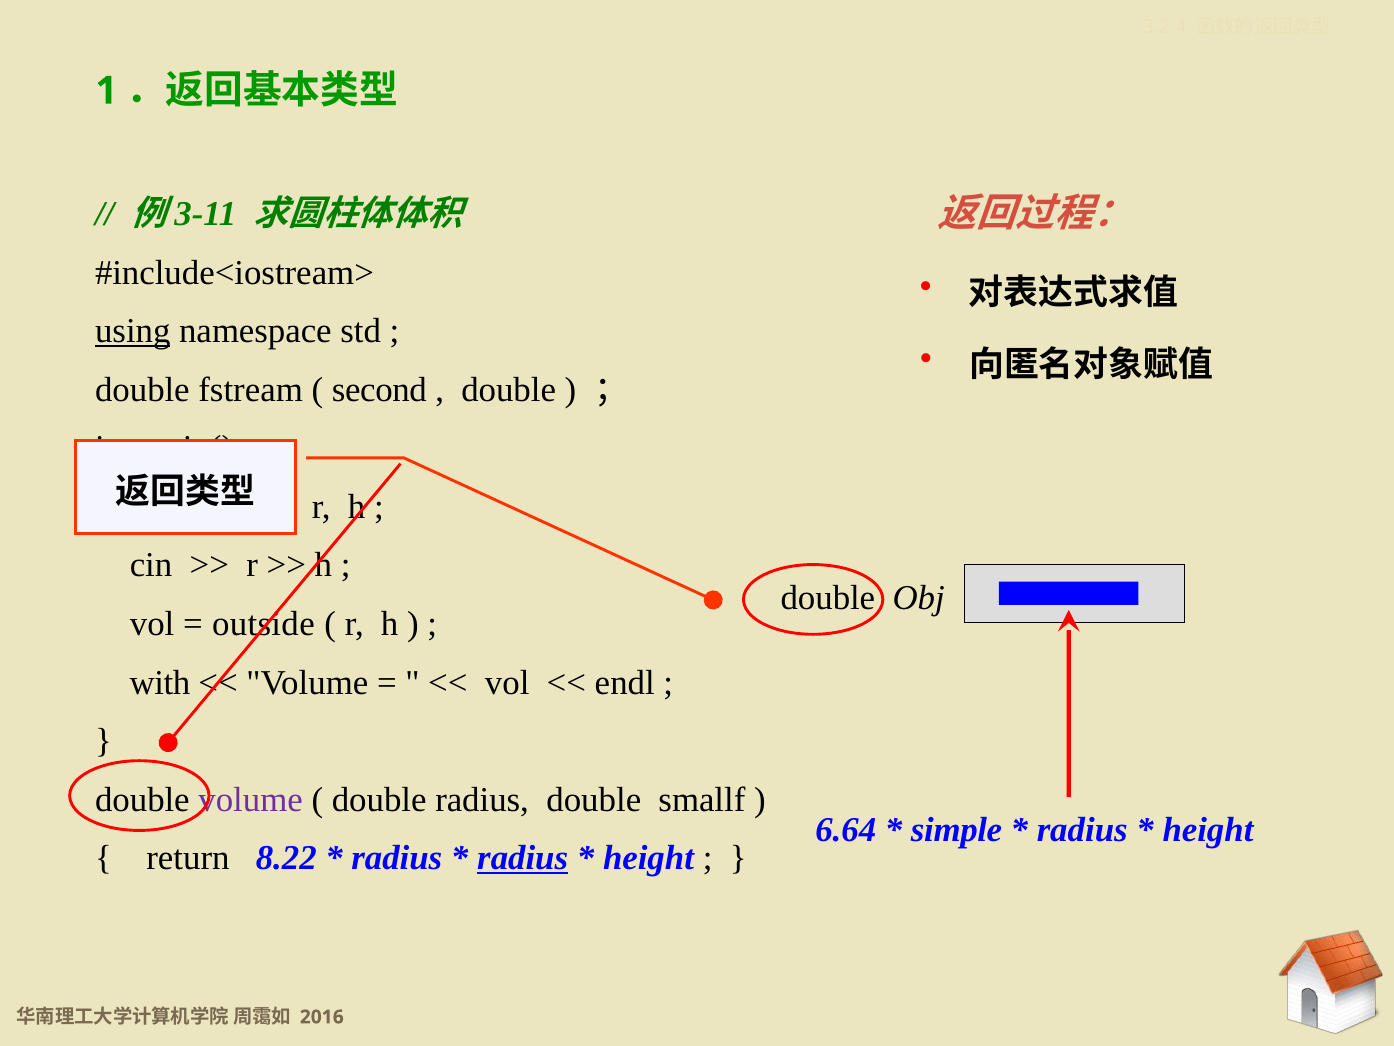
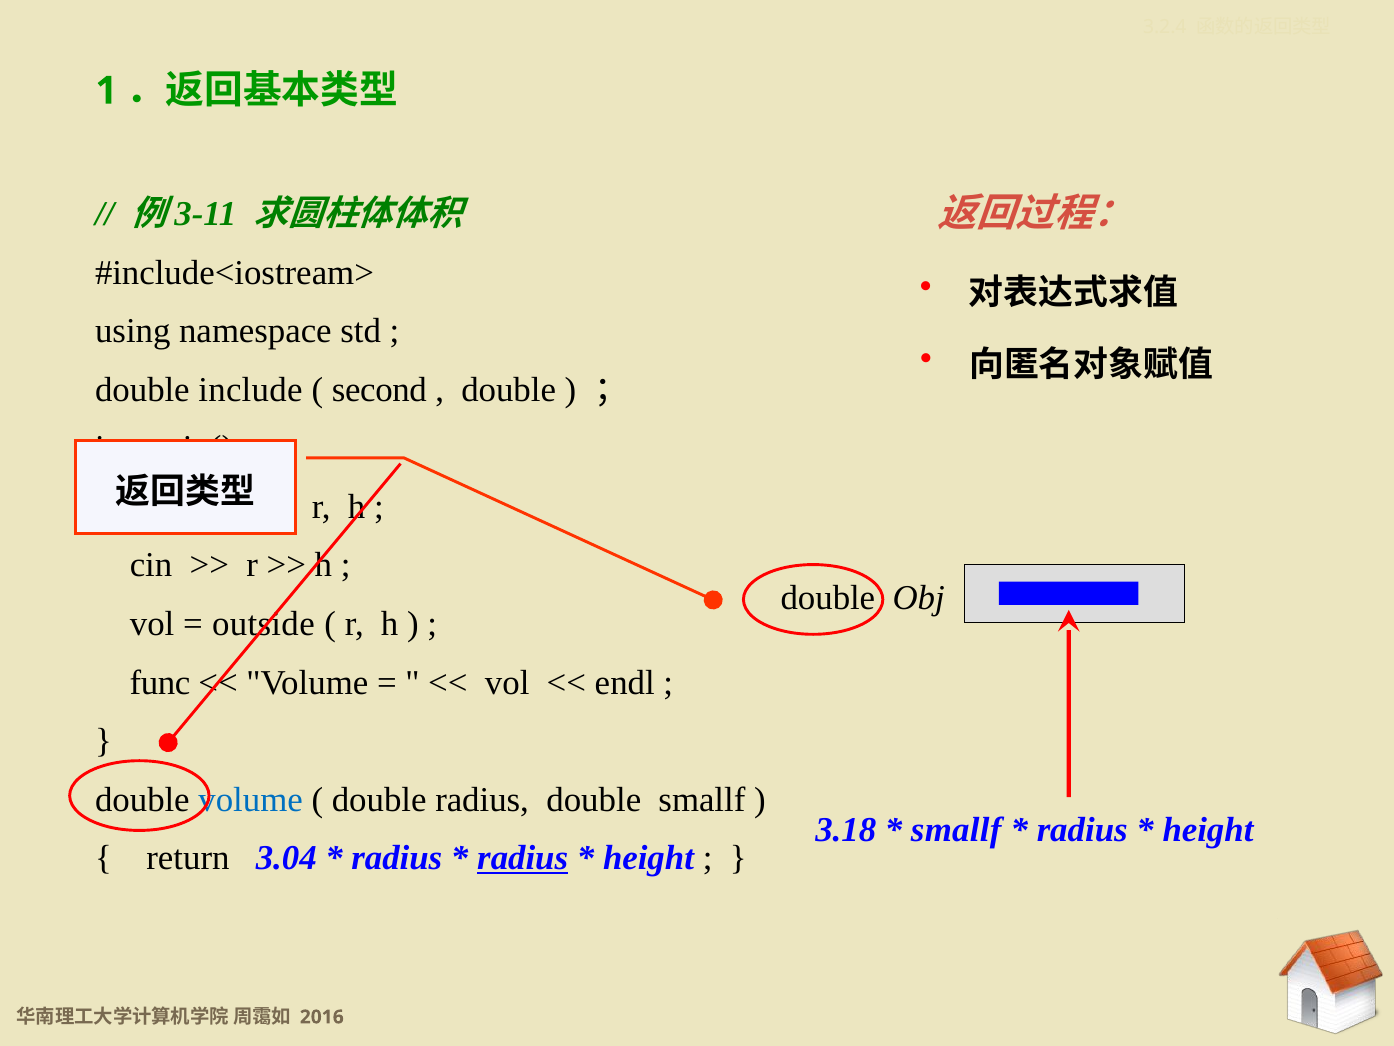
using underline: present -> none
fstream: fstream -> include
with: with -> func
volume at (251, 799) colour: purple -> blue
6.64: 6.64 -> 3.18
simple at (957, 829): simple -> smallf
8.22: 8.22 -> 3.04
